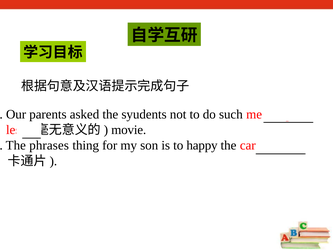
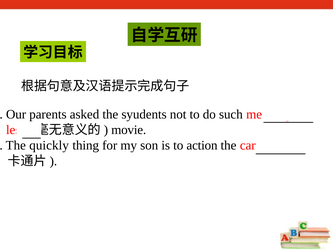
phrases: phrases -> quickly
happy: happy -> action
